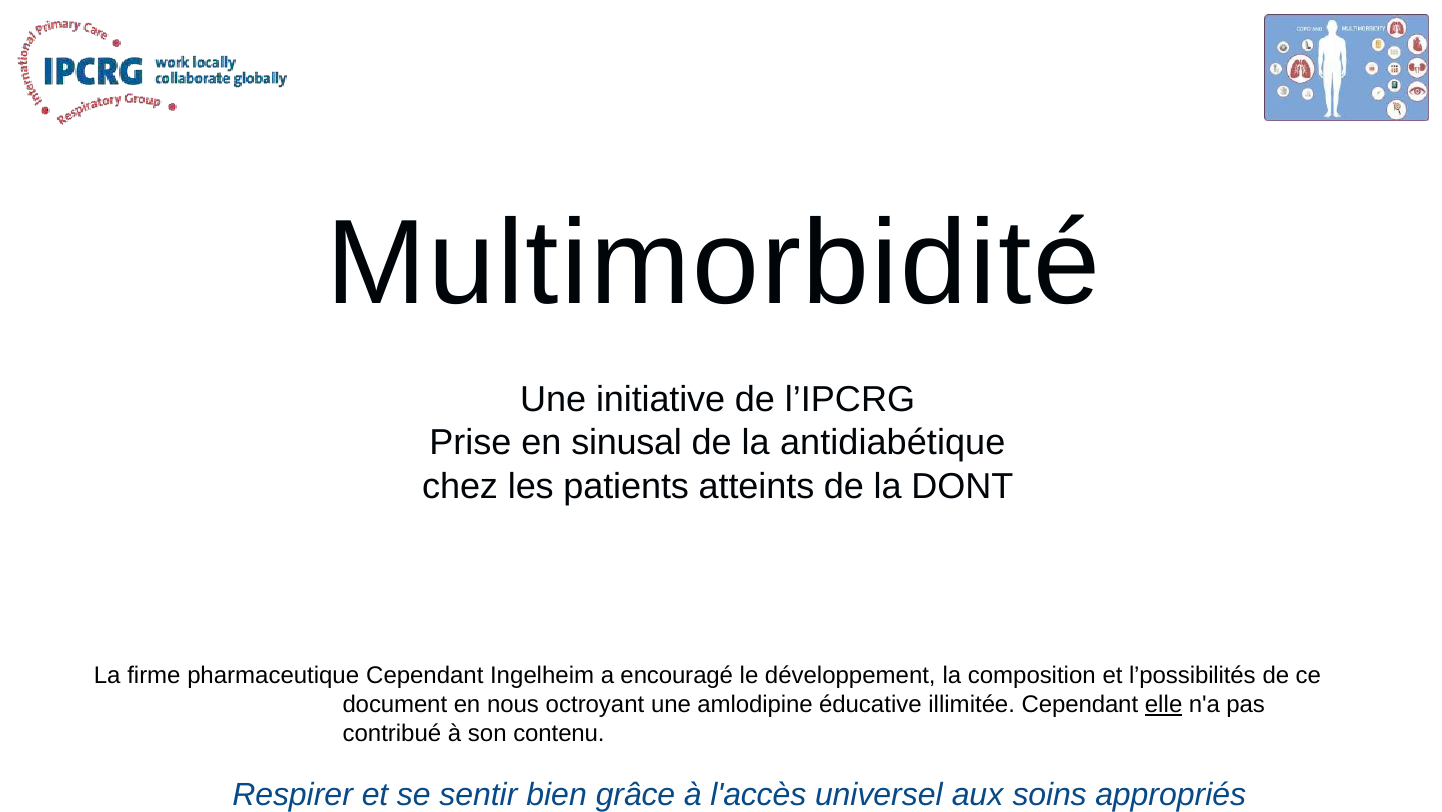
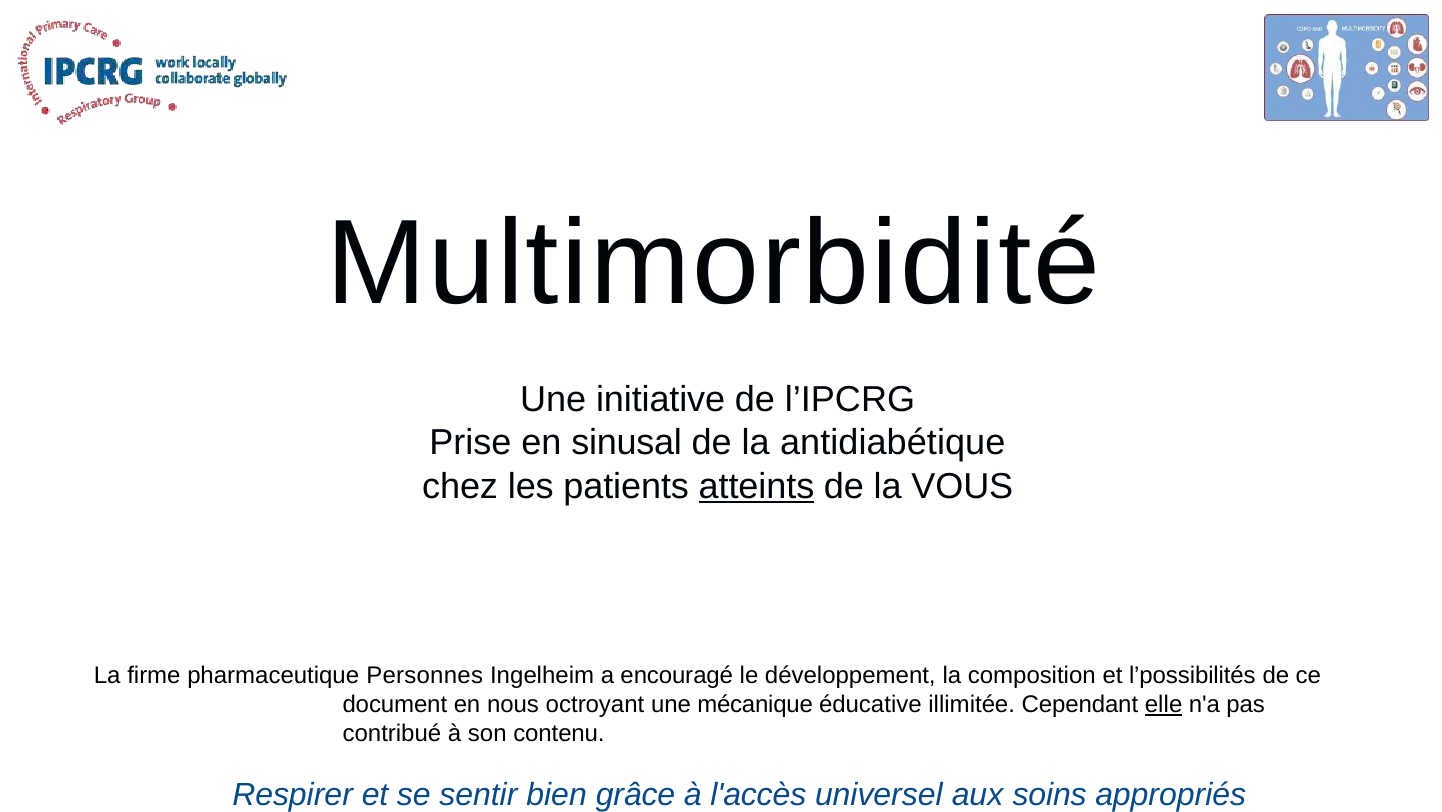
atteints underline: none -> present
DONT: DONT -> VOUS
pharmaceutique Cependant: Cependant -> Personnes
amlodipine: amlodipine -> mécanique
